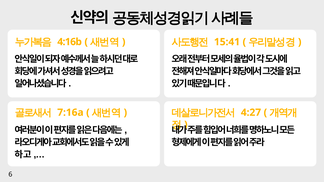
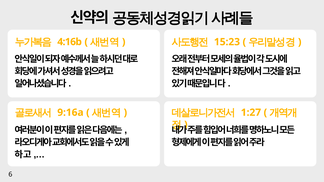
15:41: 15:41 -> 15:23
7:16a: 7:16a -> 9:16a
4:27: 4:27 -> 1:27
